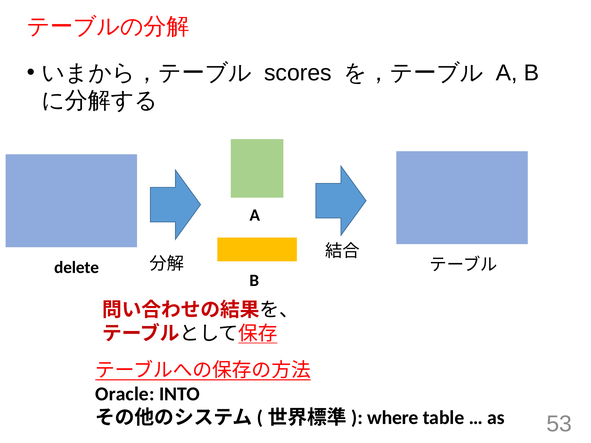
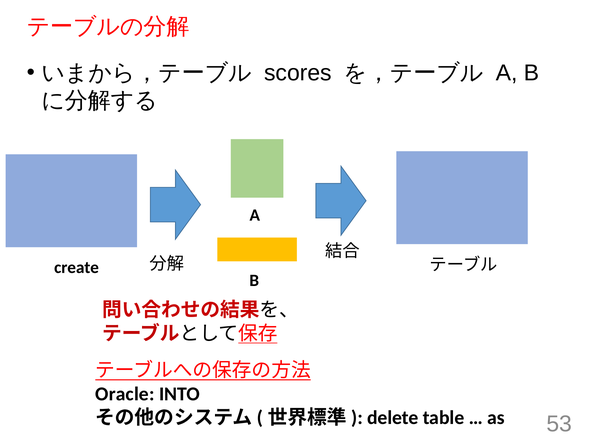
delete: delete -> create
where: where -> delete
